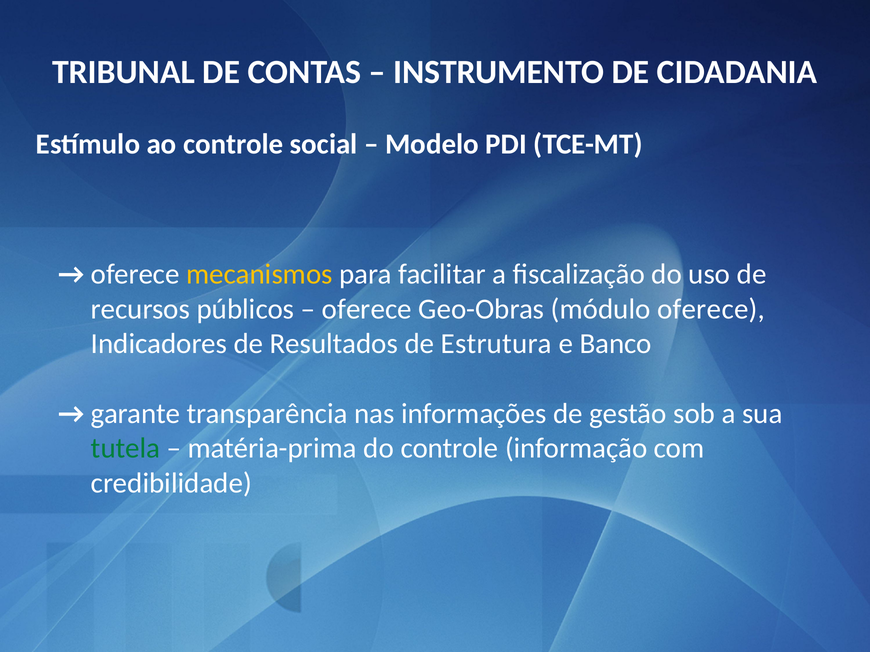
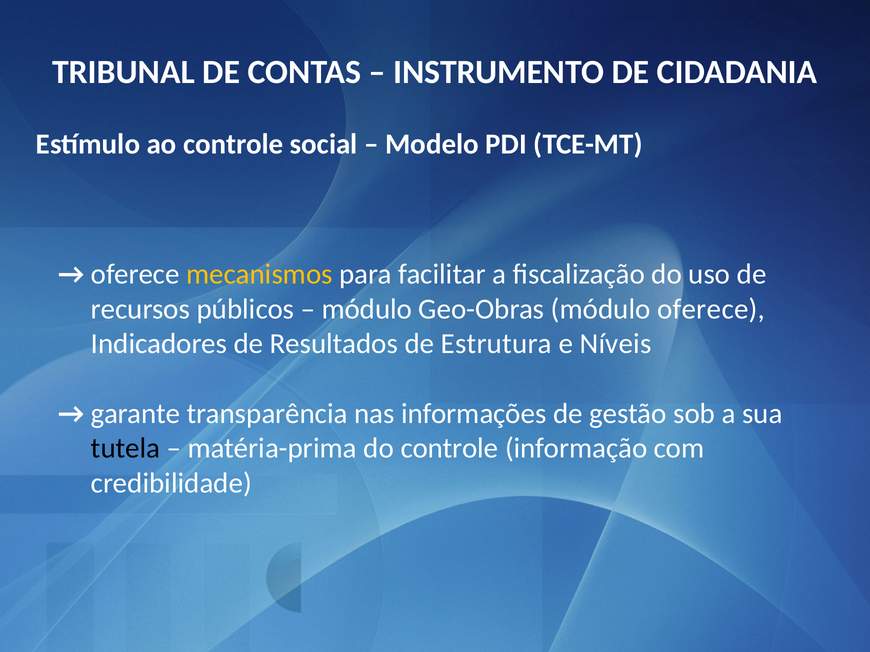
oferece at (367, 309): oferece -> módulo
Banco: Banco -> Níveis
tutela colour: green -> black
